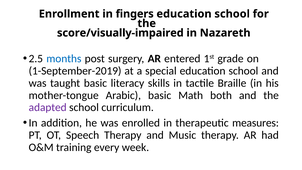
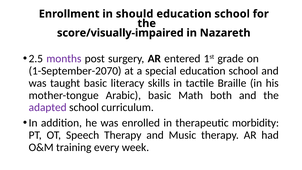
fingers: fingers -> should
months colour: blue -> purple
1-September-2019: 1-September-2019 -> 1-September-2070
measures: measures -> morbidity
